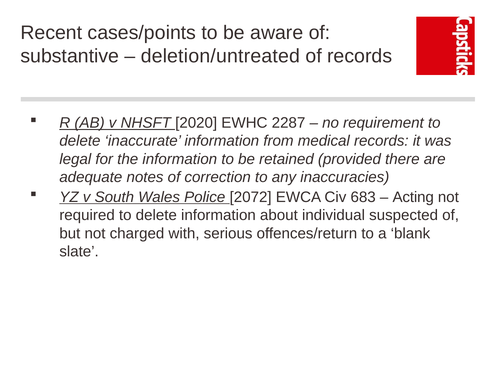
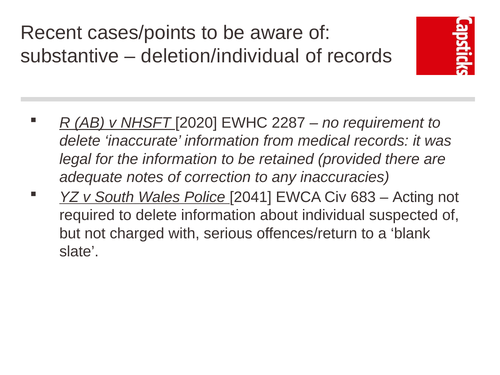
deletion/untreated: deletion/untreated -> deletion/individual
2072: 2072 -> 2041
